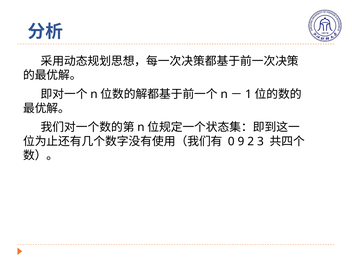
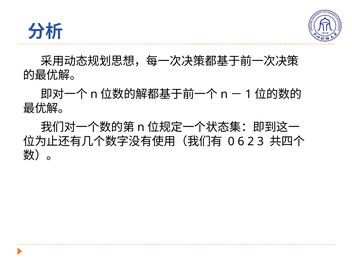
9: 9 -> 6
